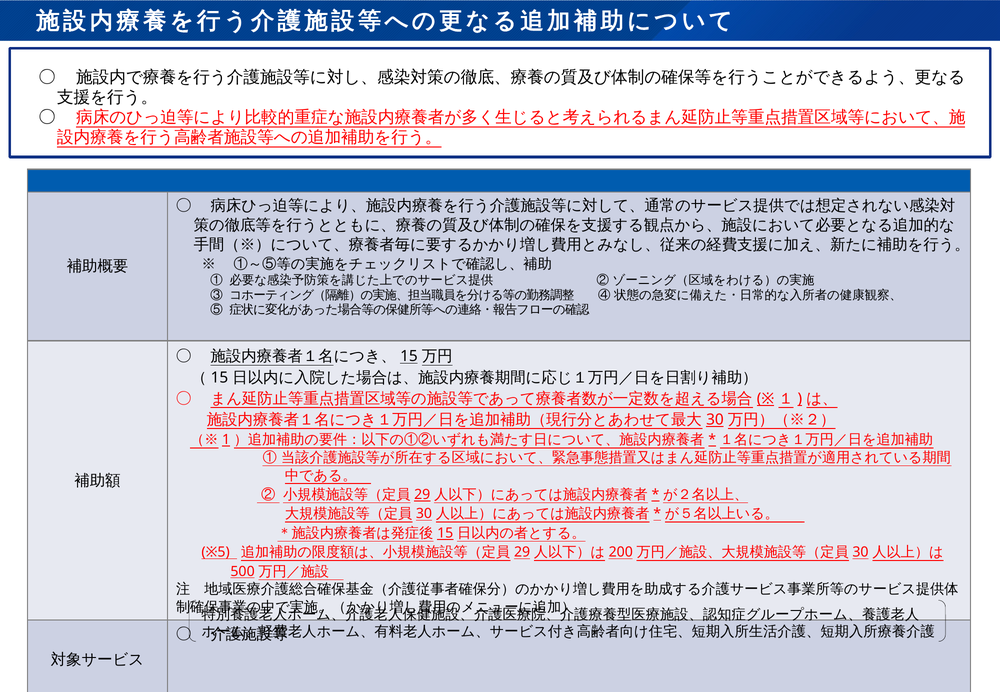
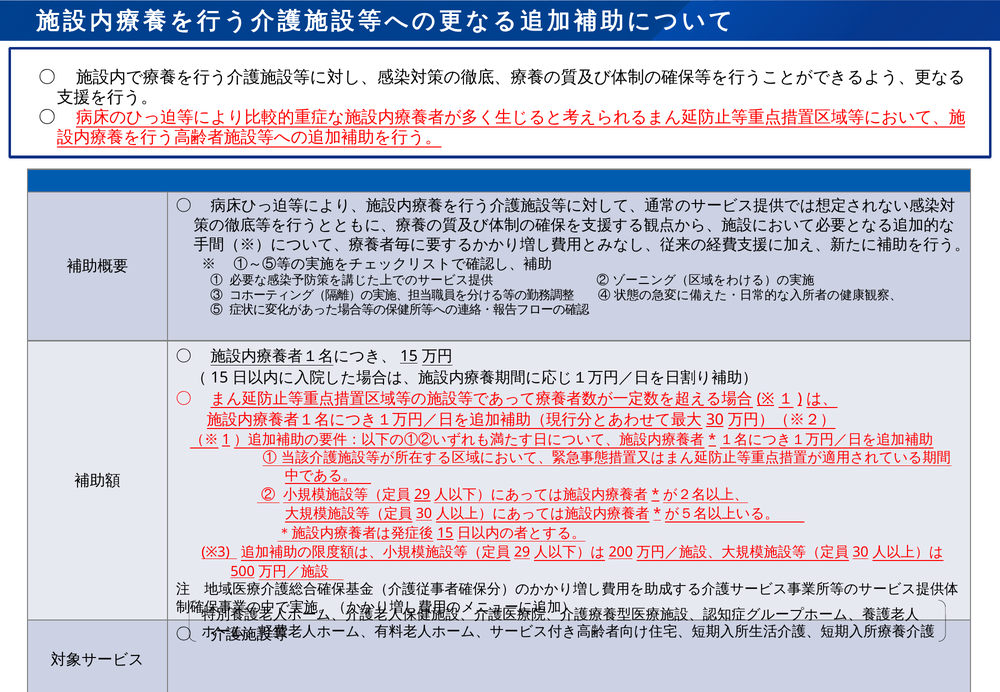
※5: ※5 -> ※3
